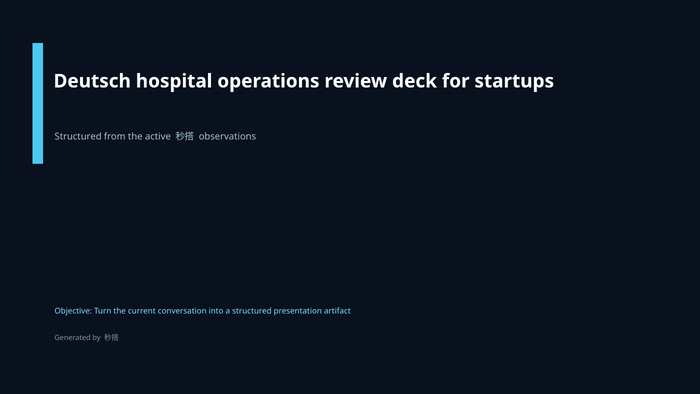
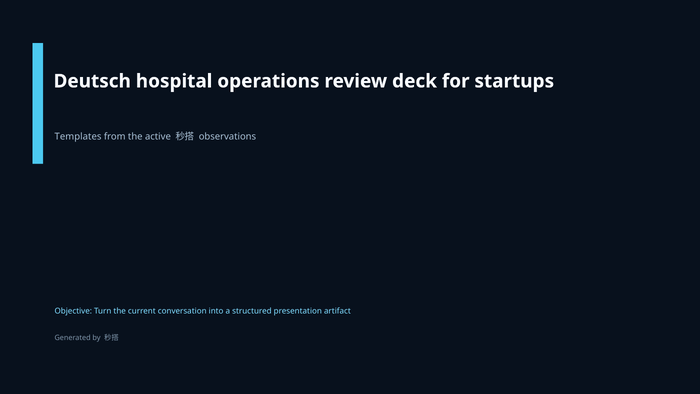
Structured at (78, 137): Structured -> Templates
